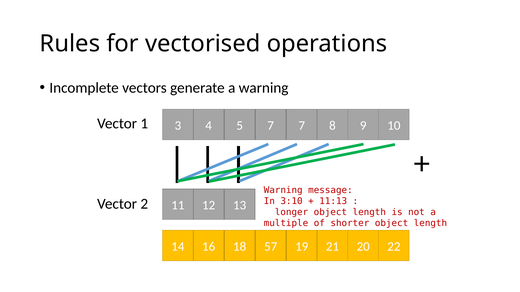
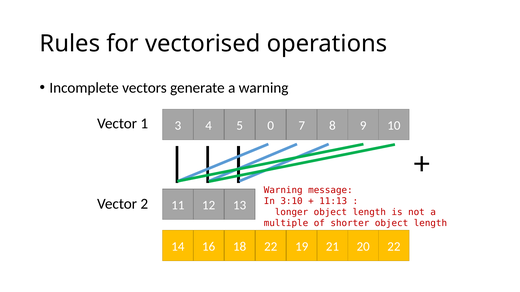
5 7: 7 -> 0
18 57: 57 -> 22
